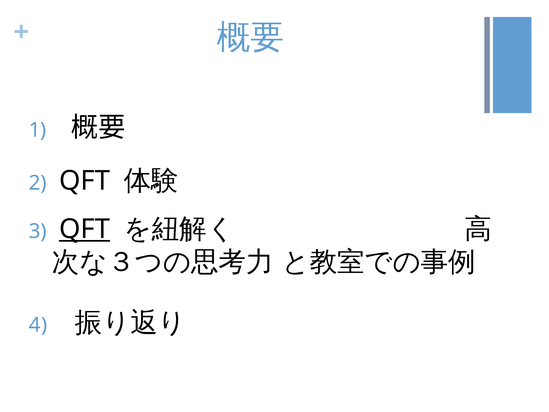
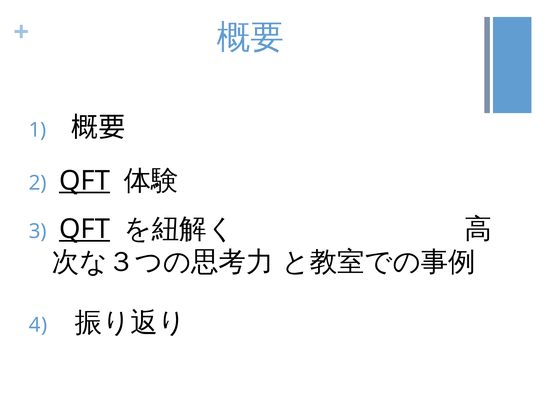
QFT at (85, 181) underline: none -> present
